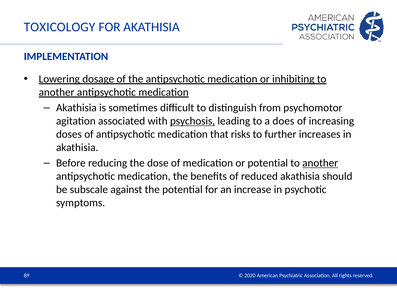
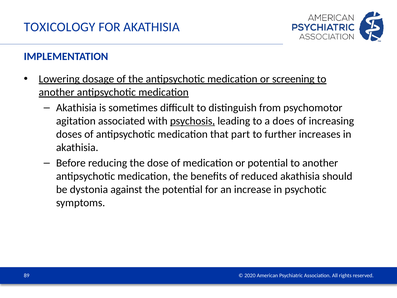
inhibiting: inhibiting -> screening
risks: risks -> part
another at (320, 163) underline: present -> none
subscale: subscale -> dystonia
